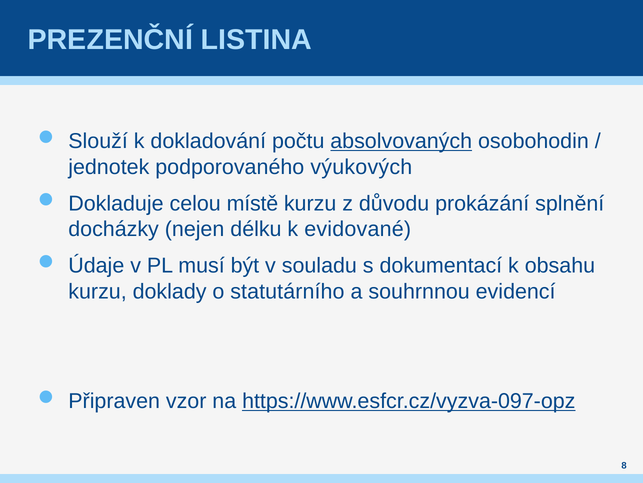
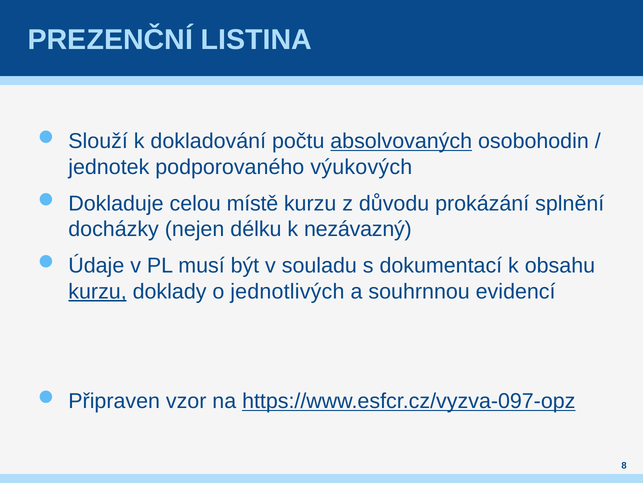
evidované: evidované -> nezávazný
kurzu at (98, 291) underline: none -> present
statutárního: statutárního -> jednotlivých
